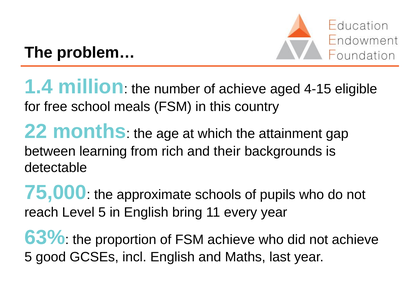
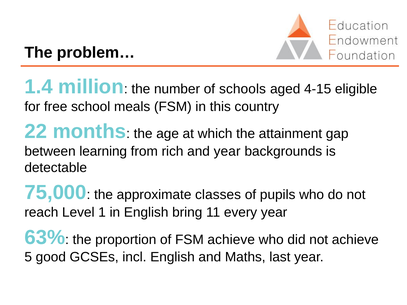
of achieve: achieve -> schools
and their: their -> year
schools: schools -> classes
Level 5: 5 -> 1
